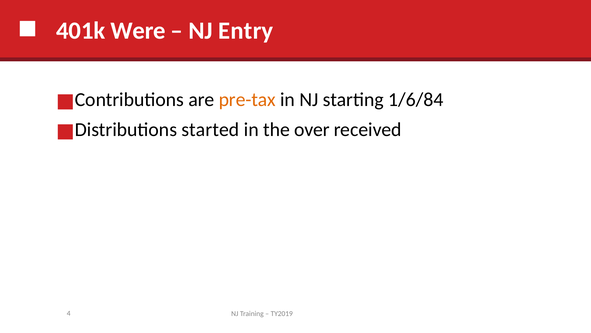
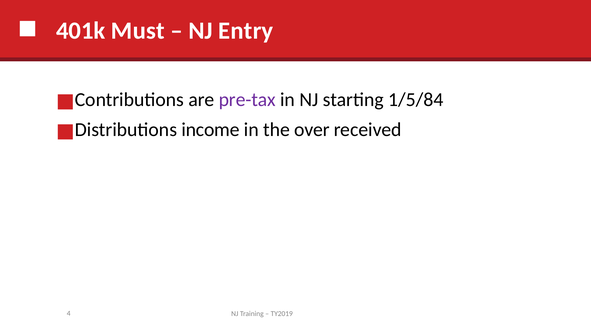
Were: Were -> Must
pre-tax colour: orange -> purple
1/6/84: 1/6/84 -> 1/5/84
started: started -> income
